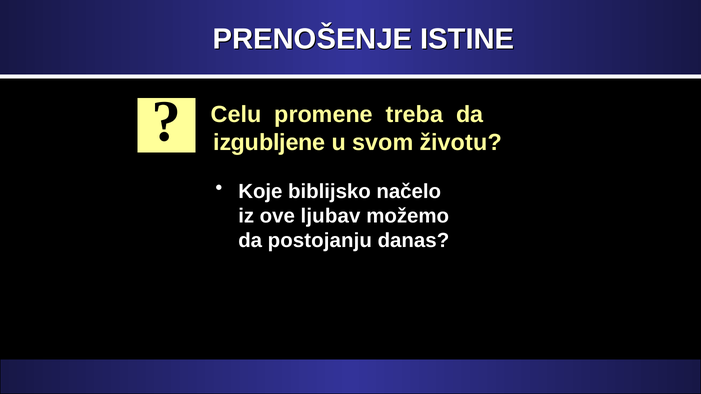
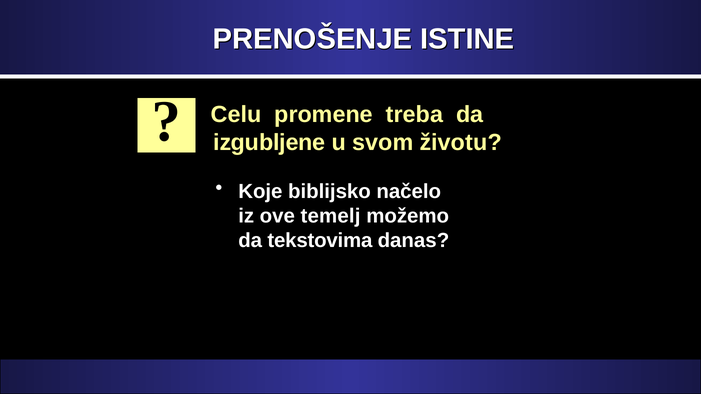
ljubav: ljubav -> temelj
postojanju: postojanju -> tekstovima
